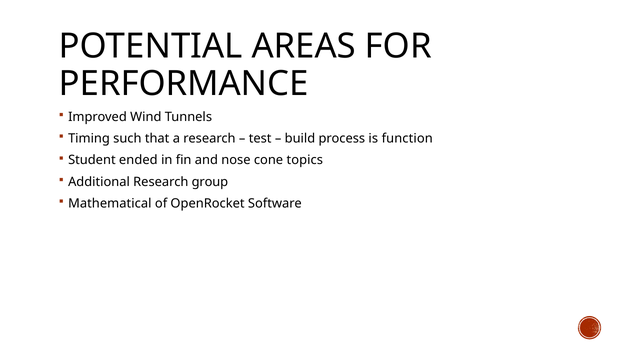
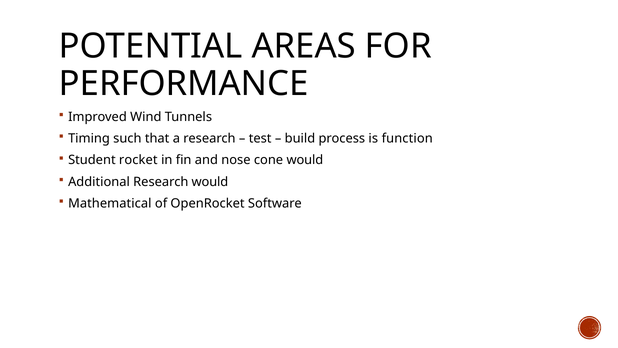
ended: ended -> rocket
cone topics: topics -> would
Research group: group -> would
